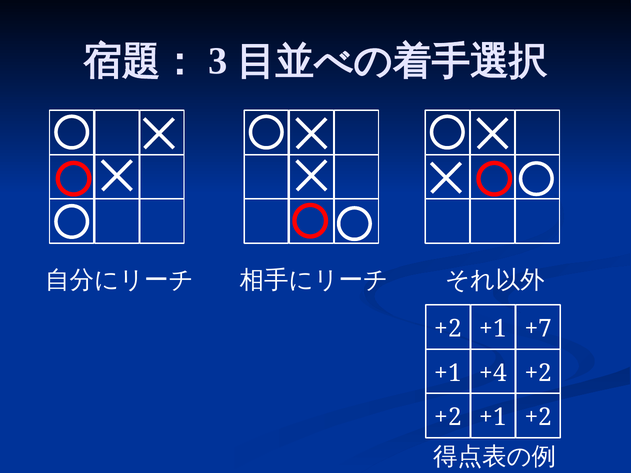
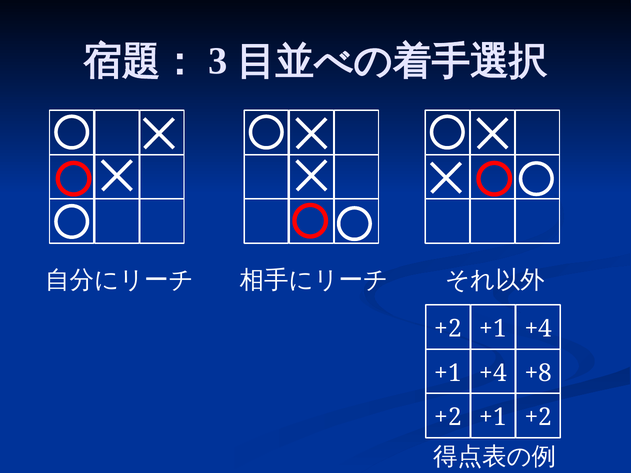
+2 +1 +7: +7 -> +4
+4 +2: +2 -> +8
